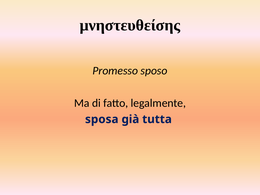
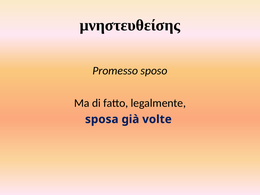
tutta: tutta -> volte
